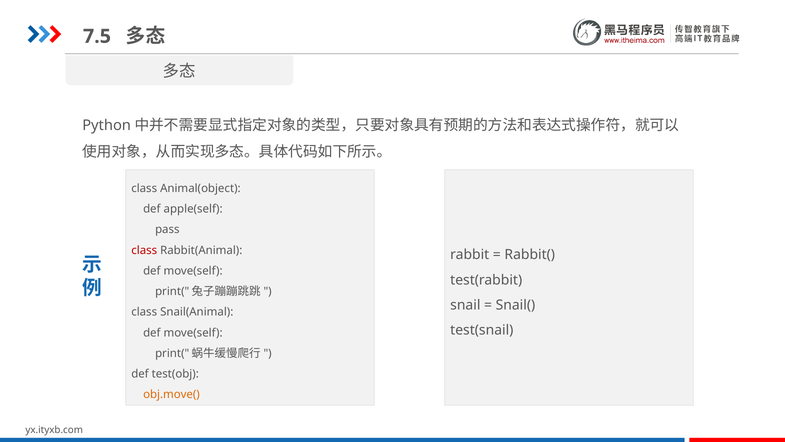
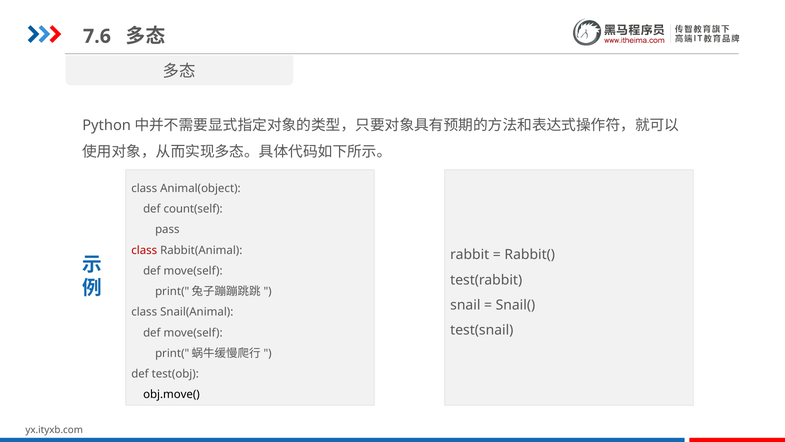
7.5: 7.5 -> 7.6
apple(self: apple(self -> count(self
obj.move( colour: orange -> black
